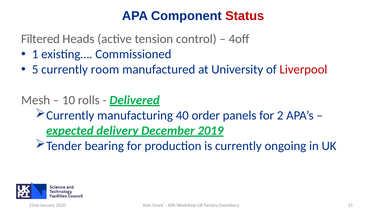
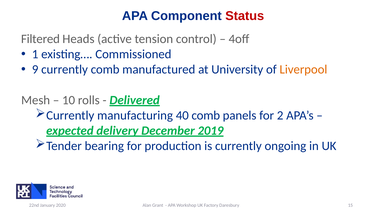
5: 5 -> 9
currently room: room -> comb
Liverpool colour: red -> orange
40 order: order -> comb
